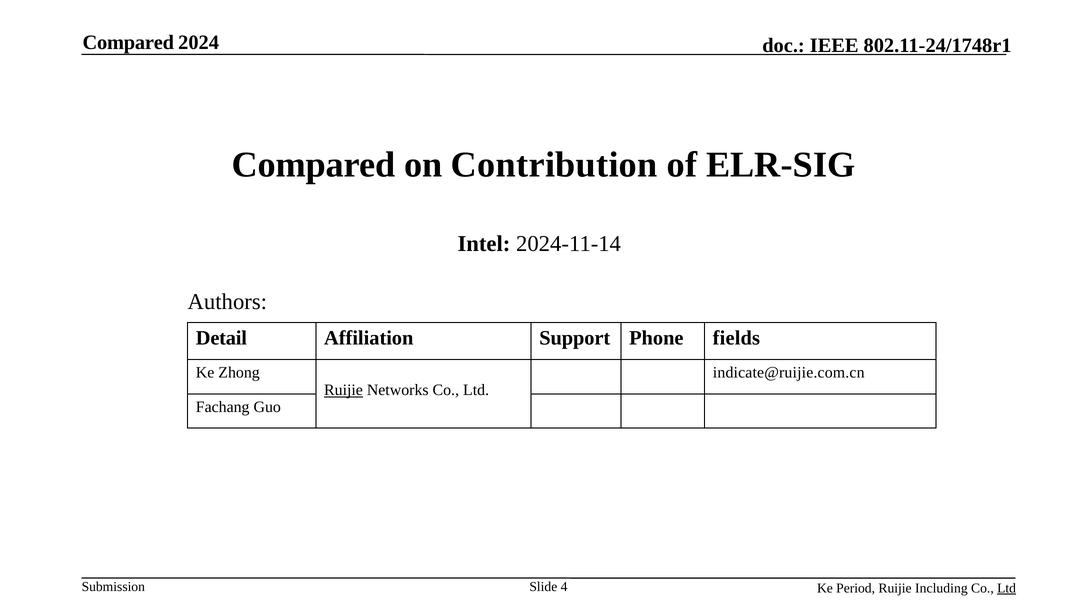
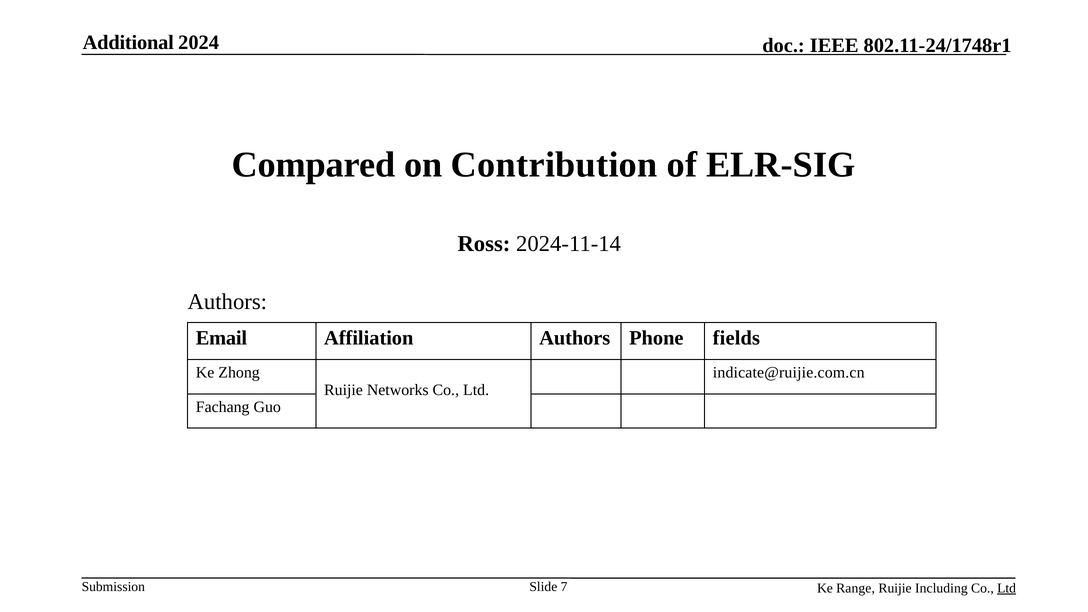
Compared at (128, 42): Compared -> Additional
Intel: Intel -> Ross
Detail: Detail -> Email
Affiliation Support: Support -> Authors
Ruijie at (344, 390) underline: present -> none
4: 4 -> 7
Period: Period -> Range
